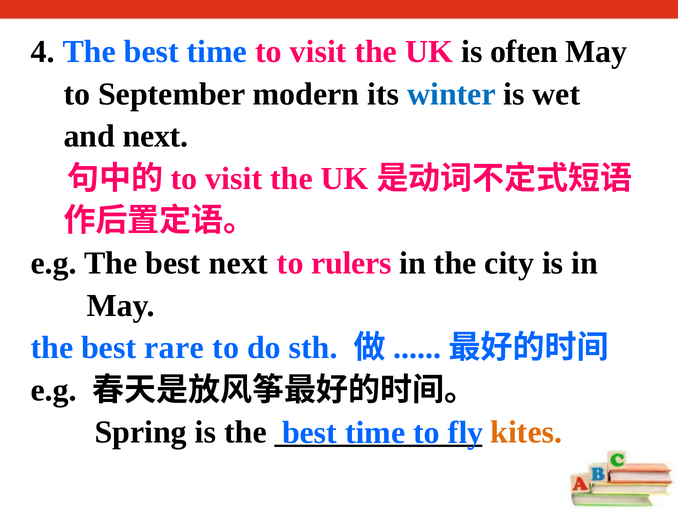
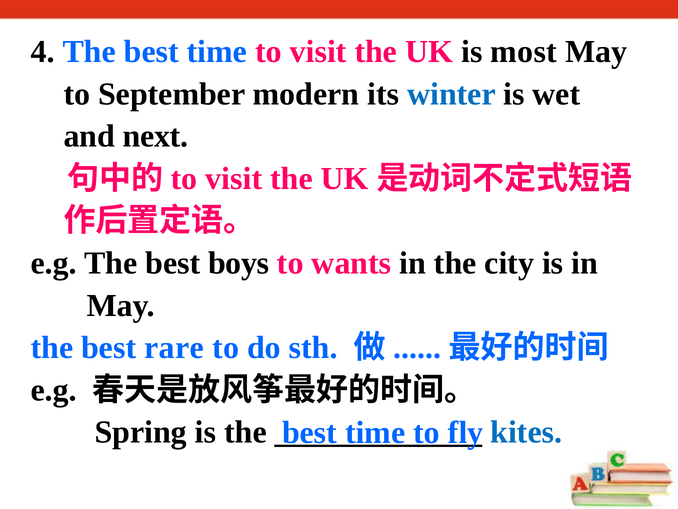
often: often -> most
best next: next -> boys
rulers: rulers -> wants
kites colour: orange -> blue
